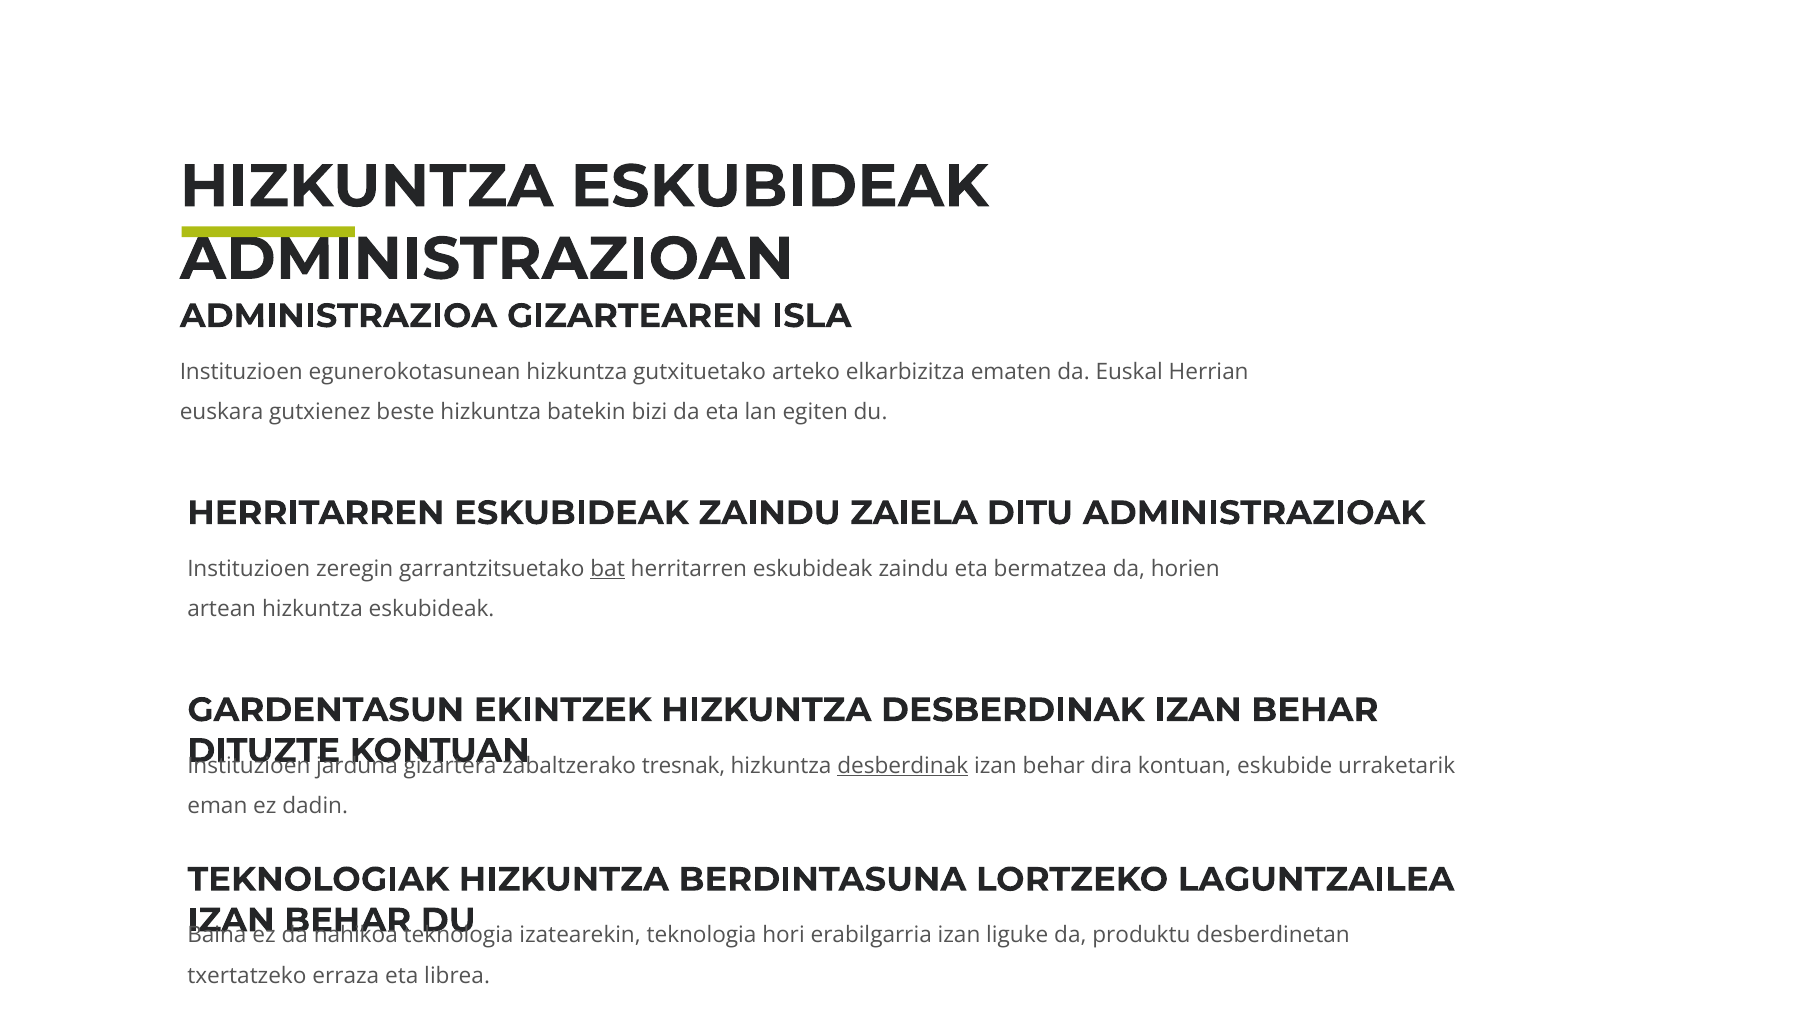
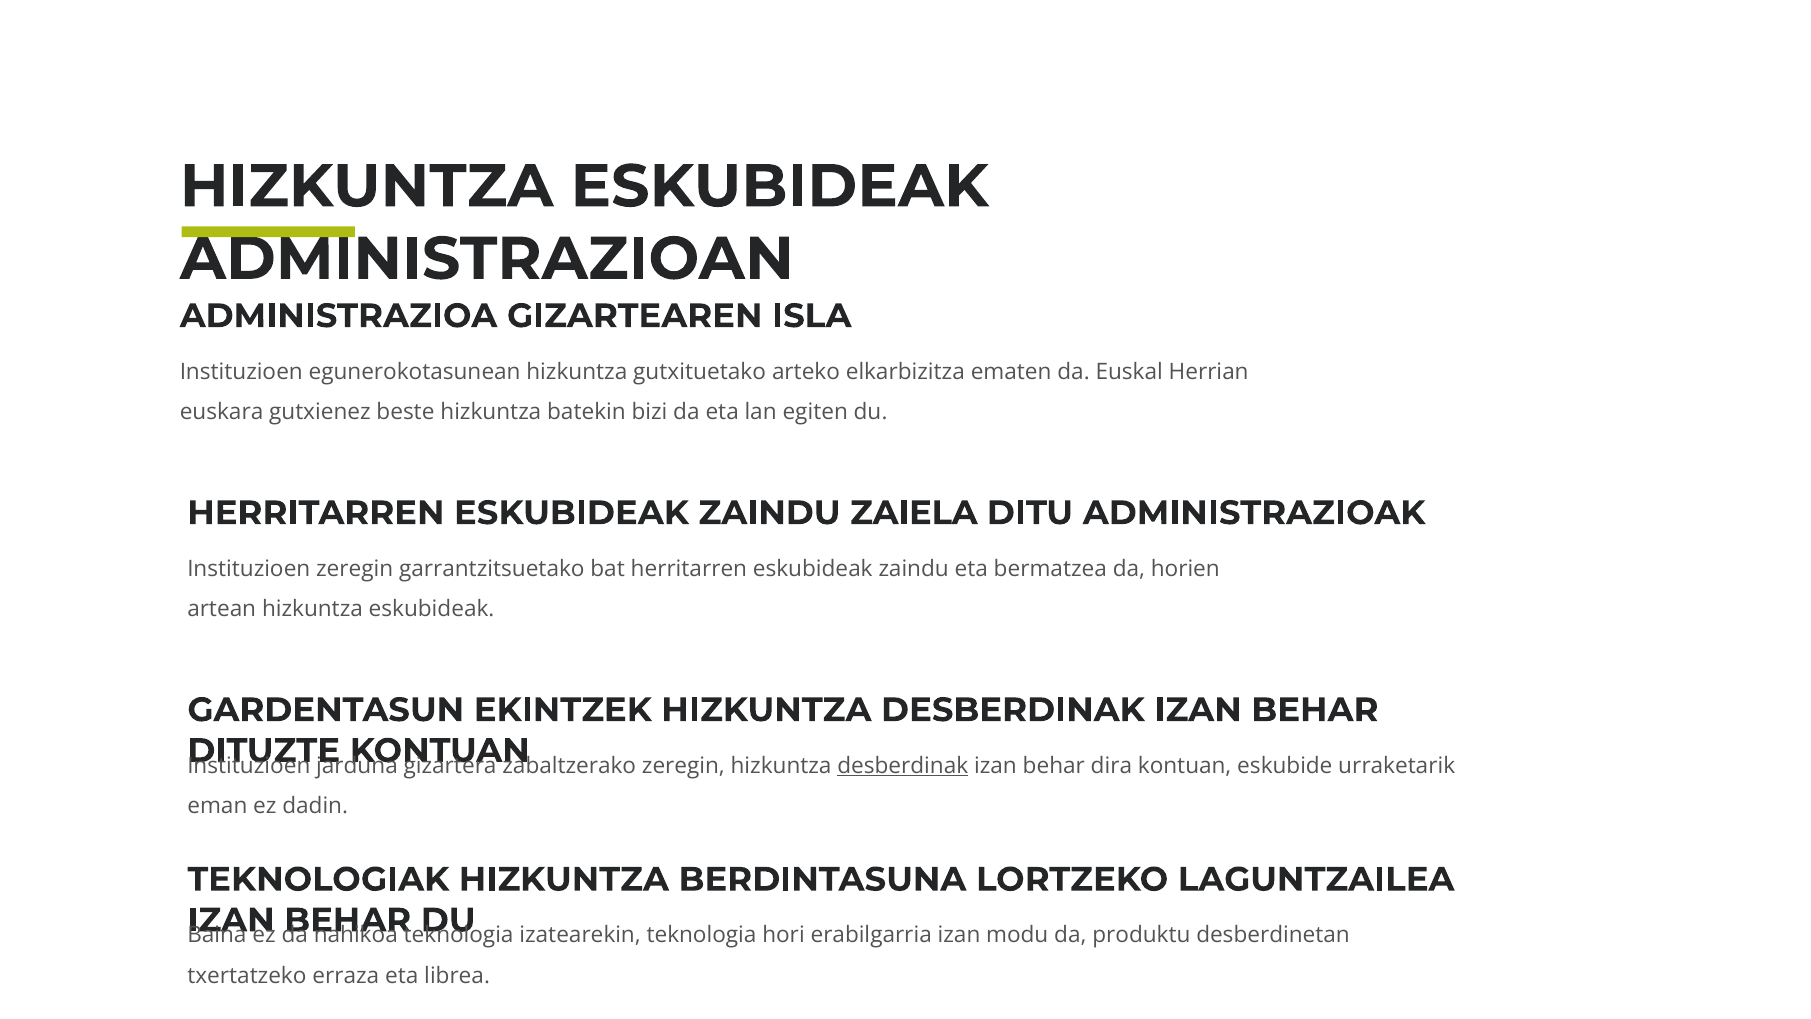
bat underline: present -> none
zabaltzerako tresnak: tresnak -> zeregin
liguke: liguke -> modu
